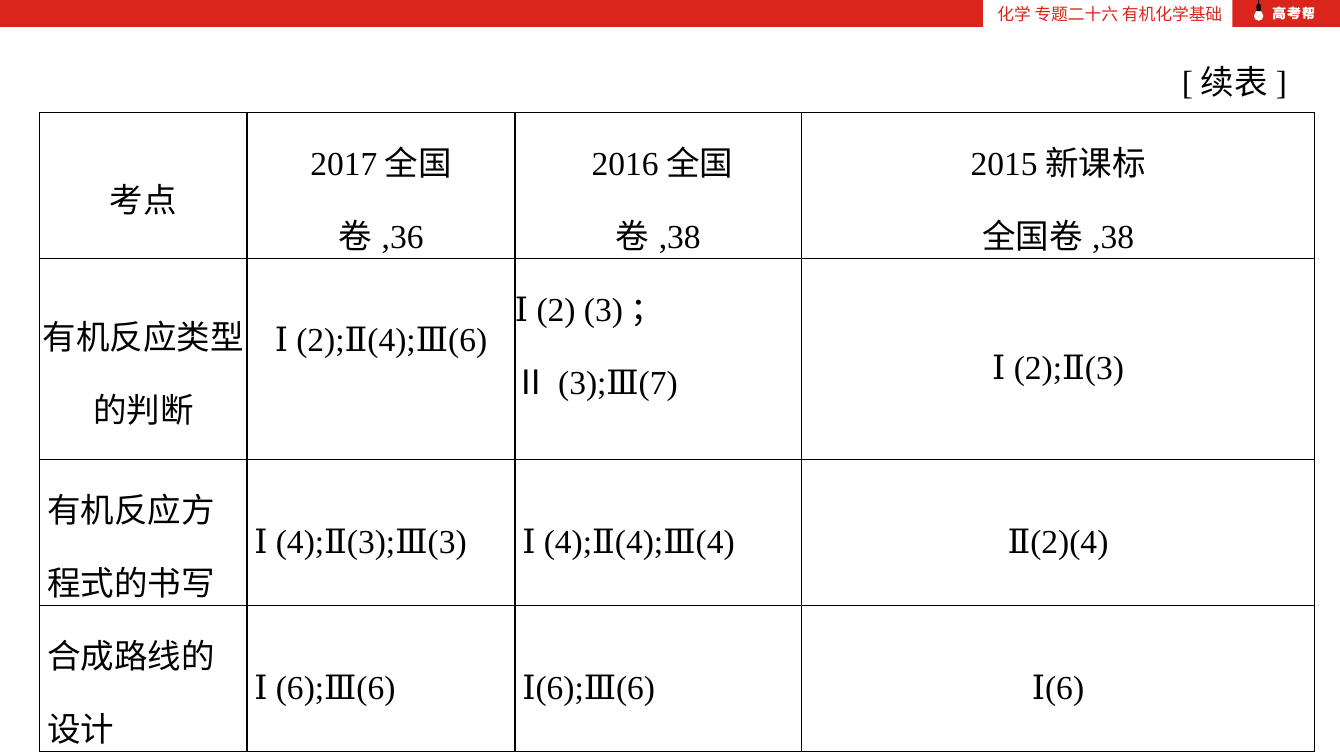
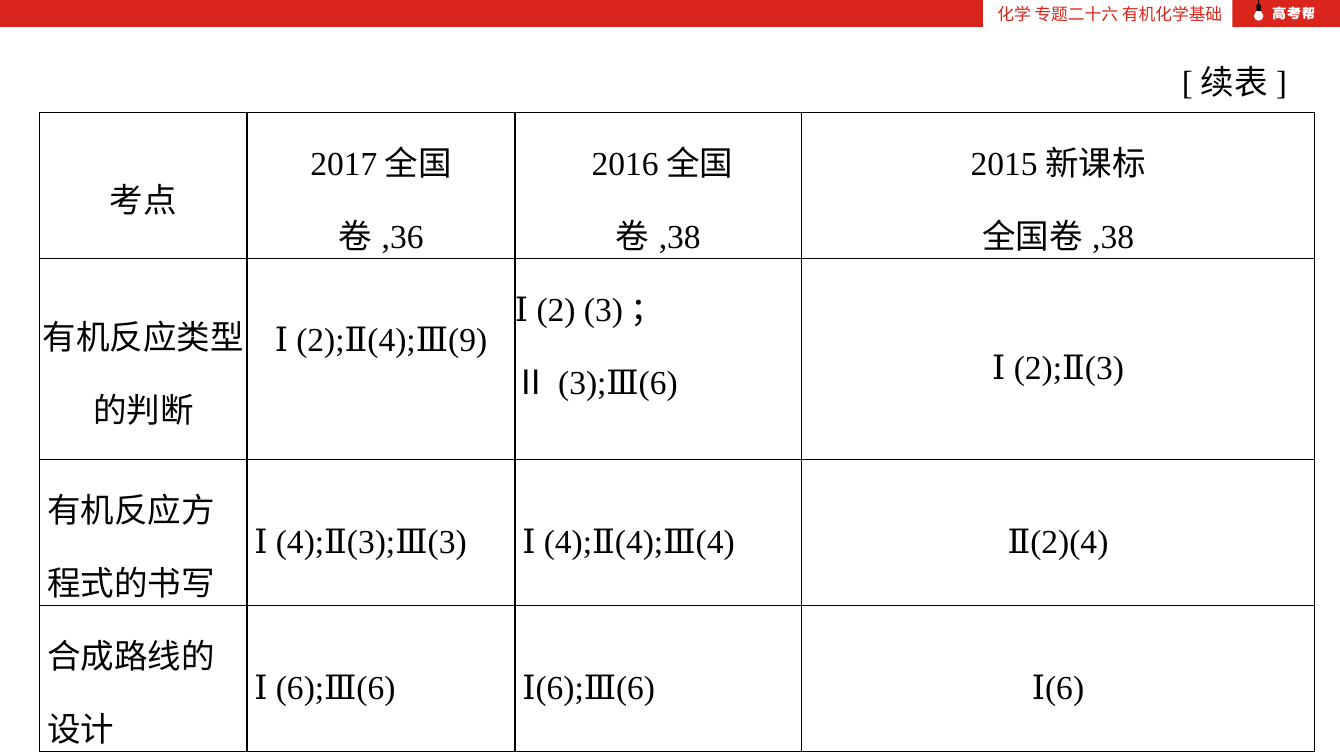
6 at (468, 341): 6 -> 9
7 at (658, 383): 7 -> 6
